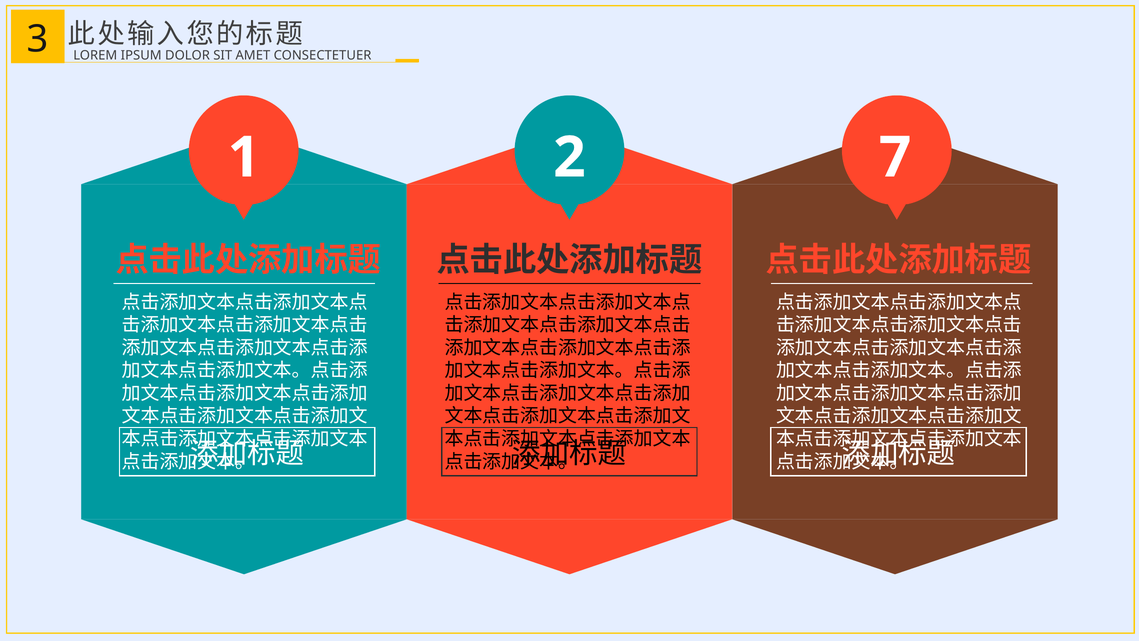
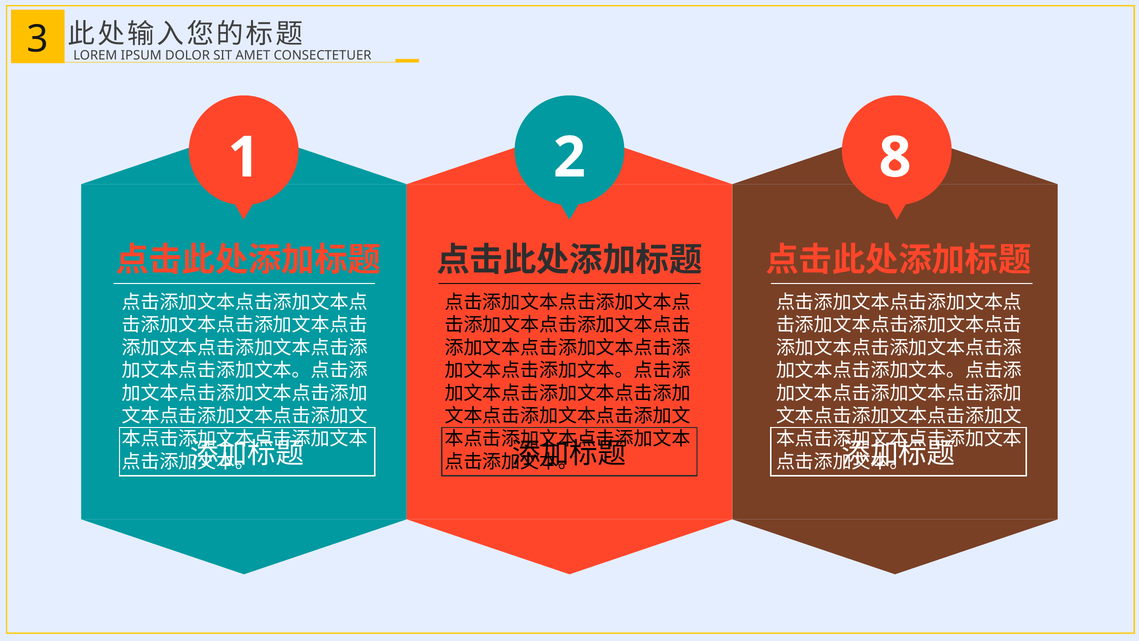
7: 7 -> 8
